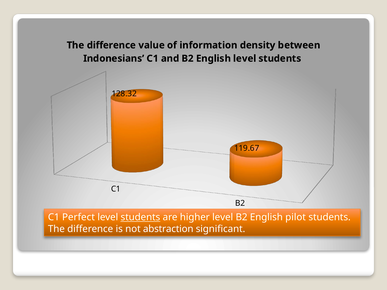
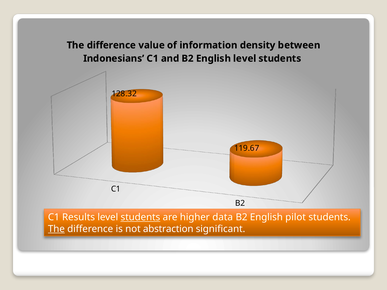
Perfect: Perfect -> Results
higher level: level -> data
The at (56, 229) underline: none -> present
